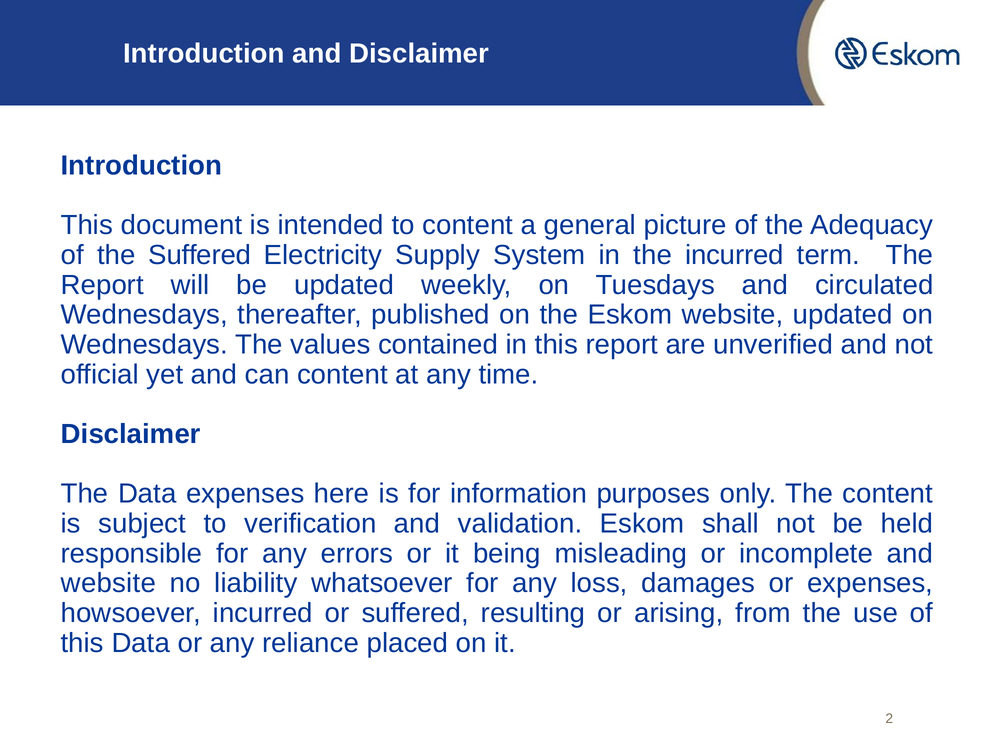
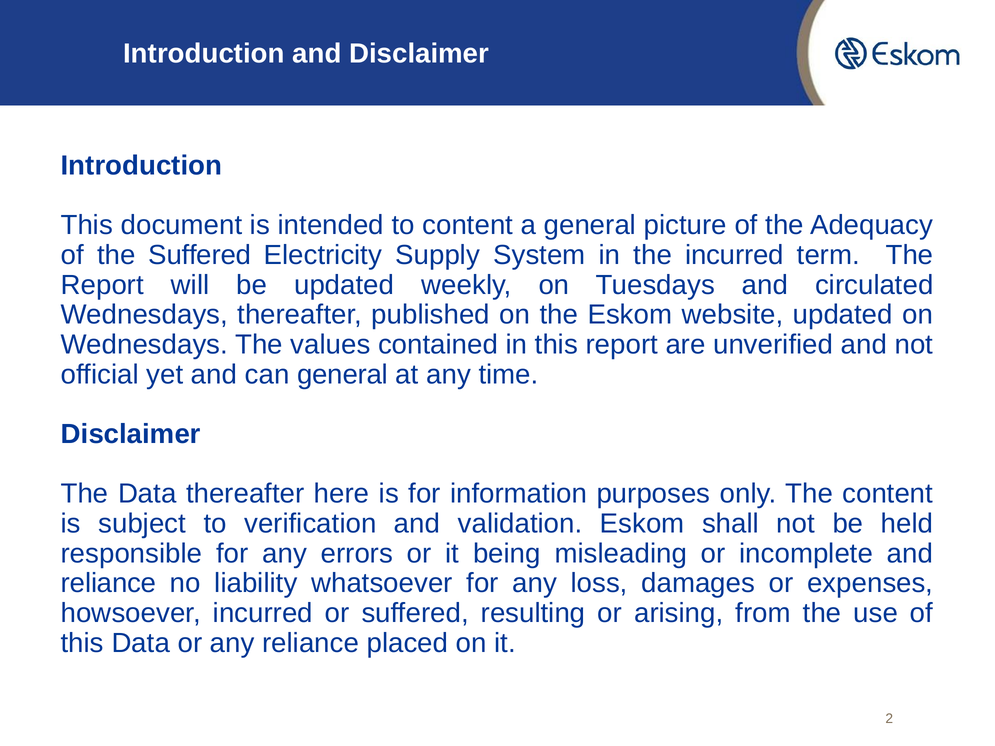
can content: content -> general
Data expenses: expenses -> thereafter
website at (108, 584): website -> reliance
